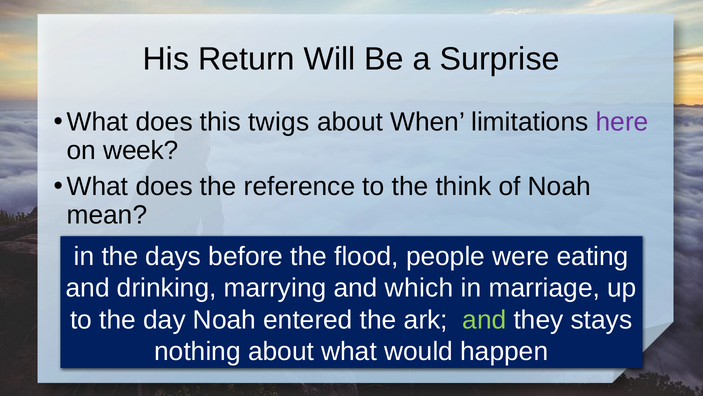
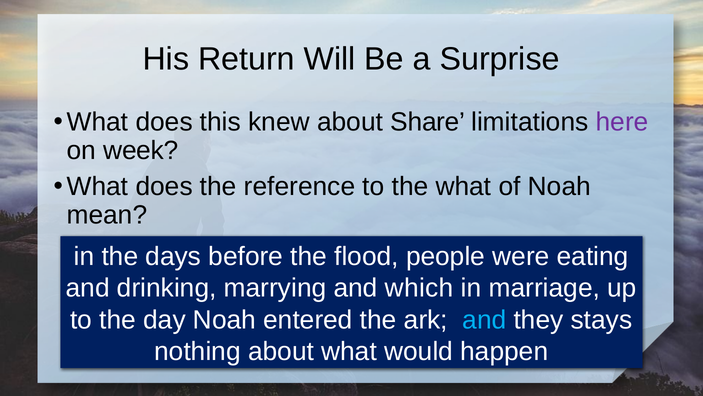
twigs: twigs -> knew
When: When -> Share
the think: think -> what
and at (484, 319) colour: light green -> light blue
